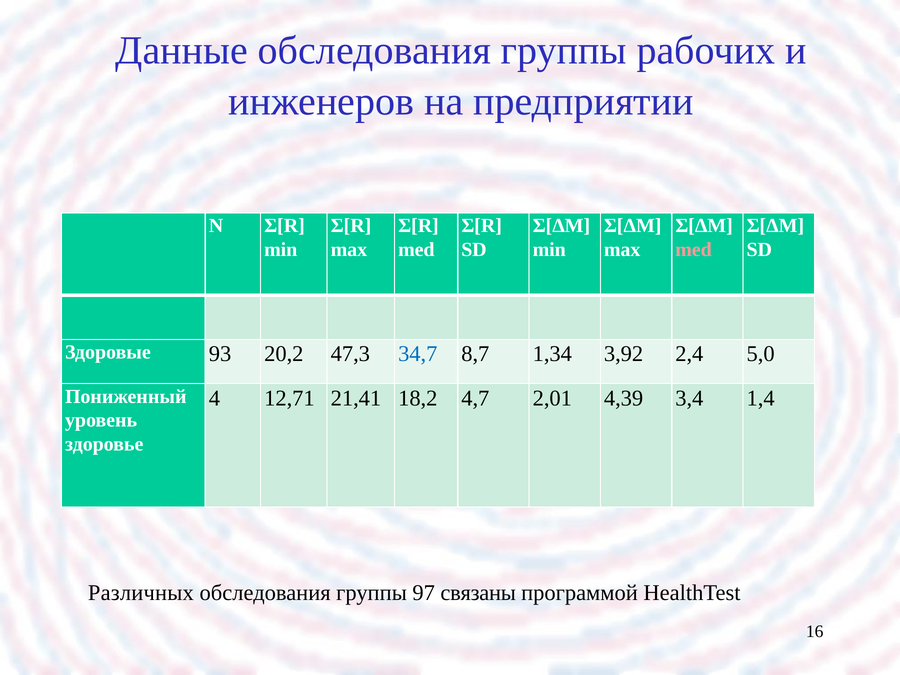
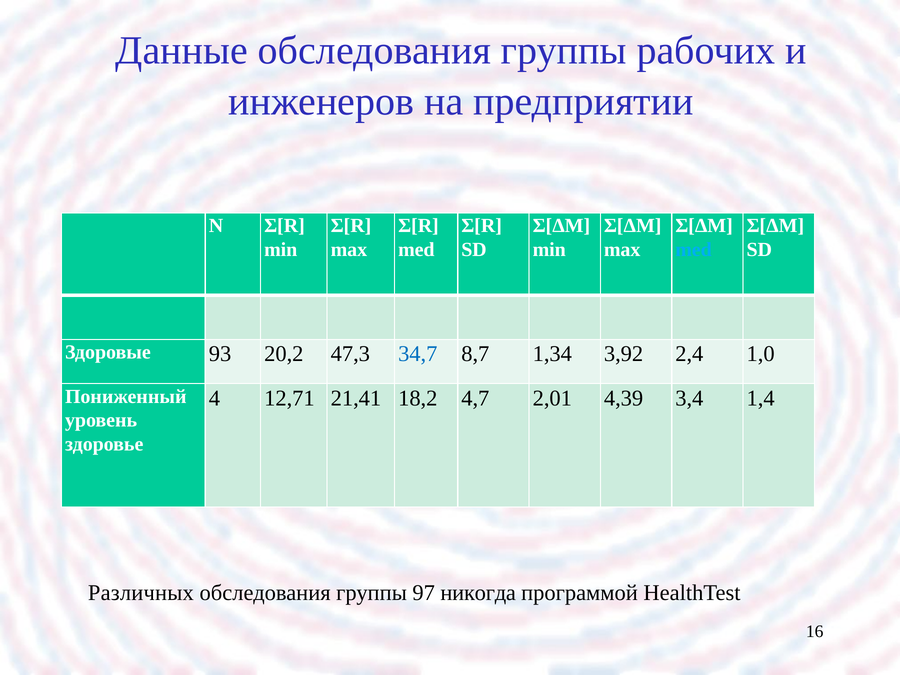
med at (694, 250) colour: pink -> light blue
5,0: 5,0 -> 1,0
связаны: связаны -> никогда
